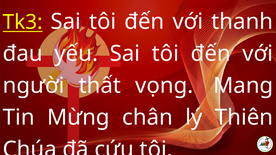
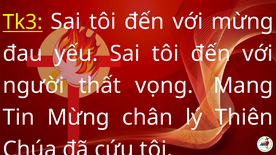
với thanh: thanh -> mừng
